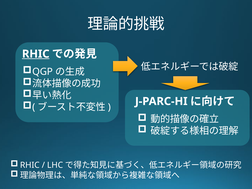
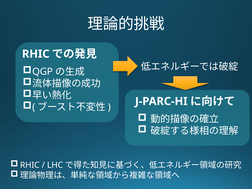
RHIC at (36, 54) underline: present -> none
